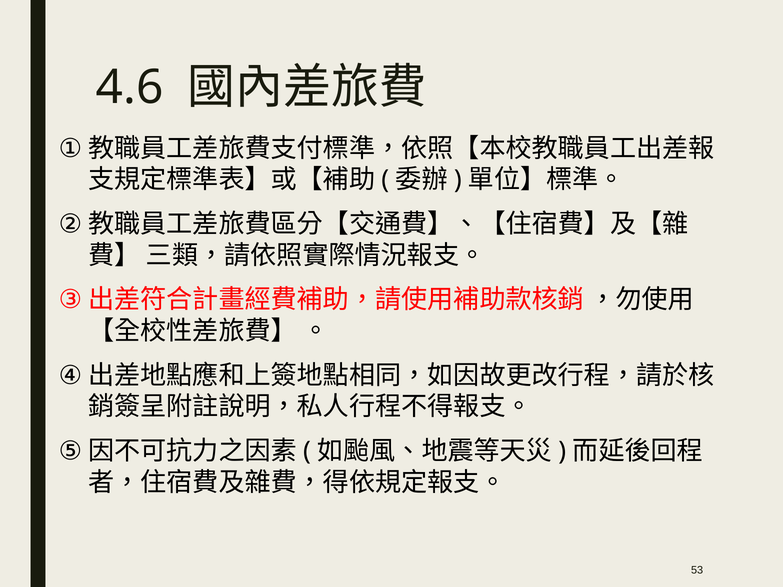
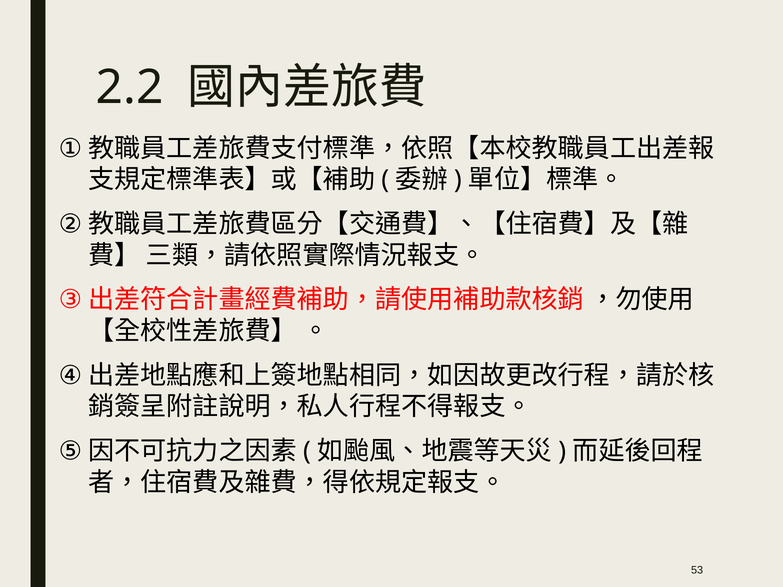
4.6: 4.6 -> 2.2
